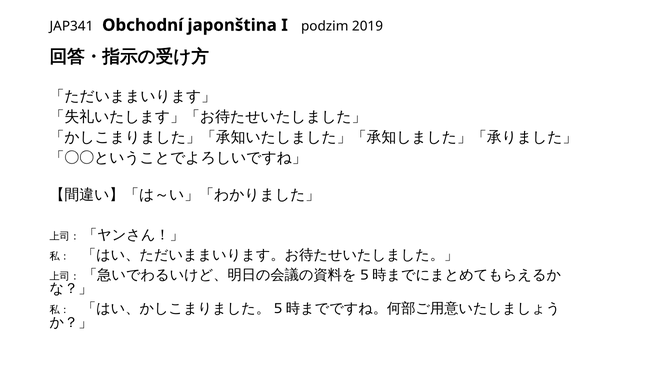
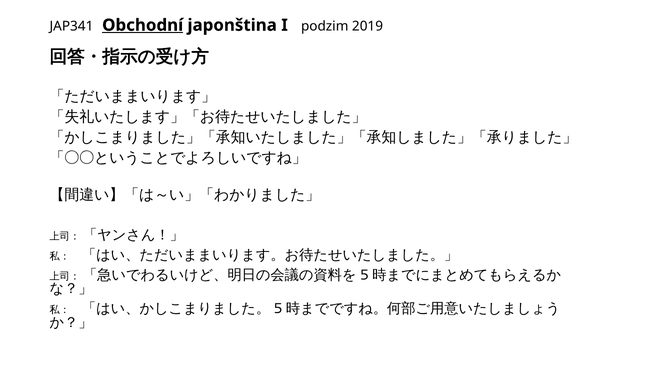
Obchodní underline: none -> present
